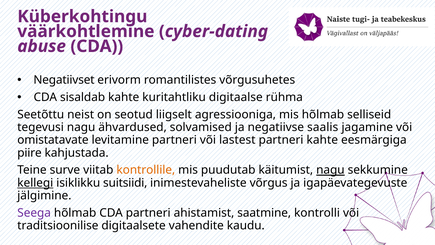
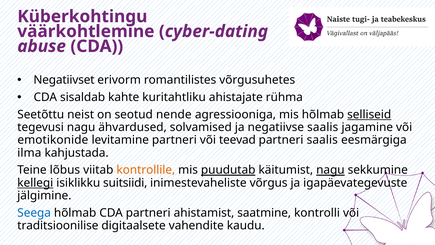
digitaalse: digitaalse -> ahistajate
liigselt: liigselt -> nende
selliseid underline: none -> present
omistatavate: omistatavate -> emotikonide
lastest: lastest -> teevad
partneri kahte: kahte -> saalis
piire: piire -> ilma
surve: surve -> lõbus
puudutab underline: none -> present
Seega colour: purple -> blue
